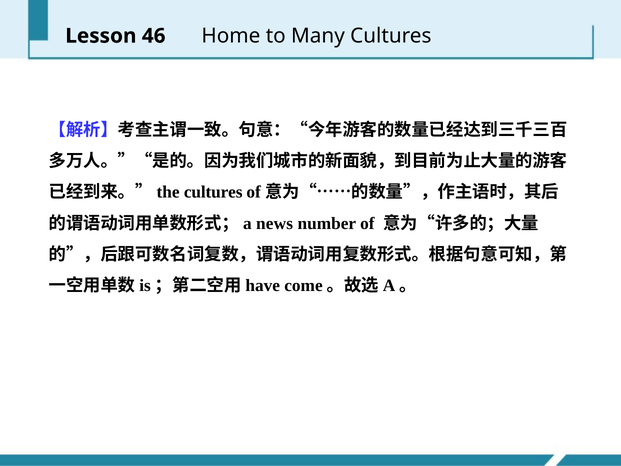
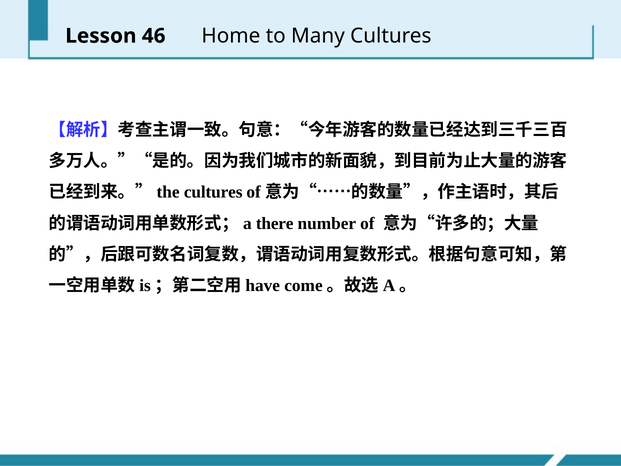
news: news -> there
